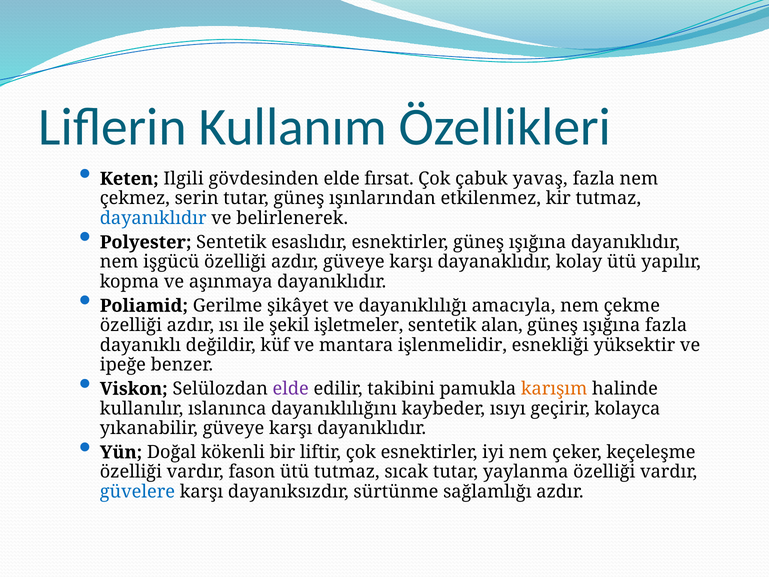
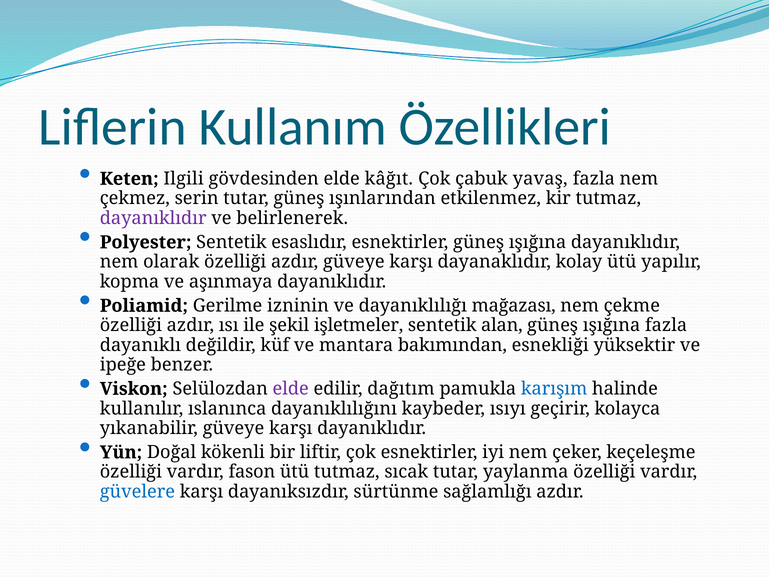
fırsat: fırsat -> kâğıt
dayanıklıdır at (153, 218) colour: blue -> purple
işgücü: işgücü -> olarak
şikâyet: şikâyet -> izninin
amacıyla: amacıyla -> mağazası
işlenmelidir: işlenmelidir -> bakımından
takibini: takibini -> dağıtım
karışım colour: orange -> blue
